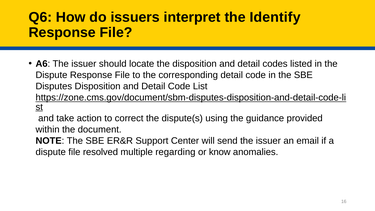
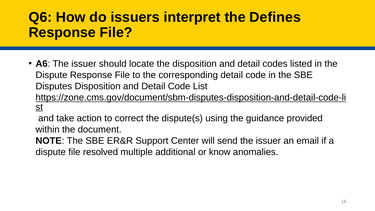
Identify: Identify -> Defines
regarding: regarding -> additional
